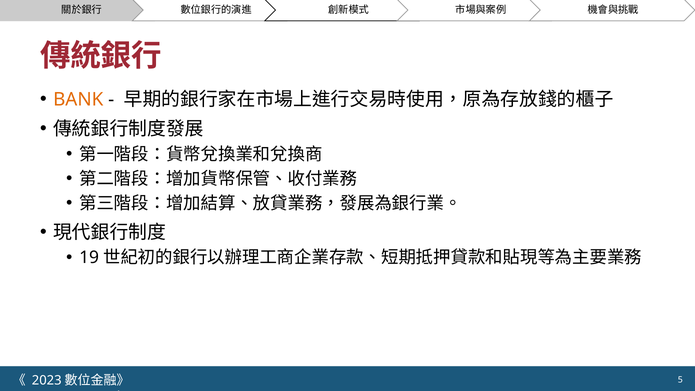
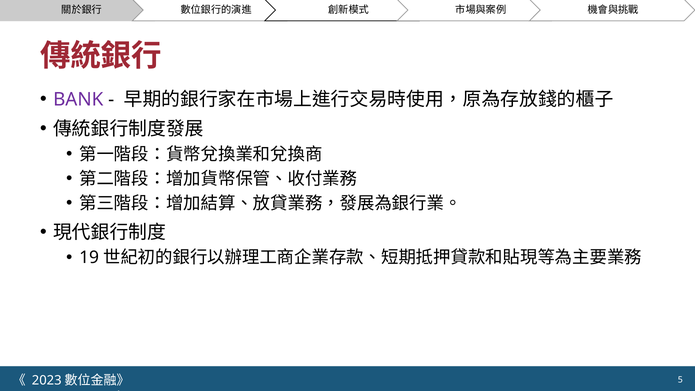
BANK colour: orange -> purple
